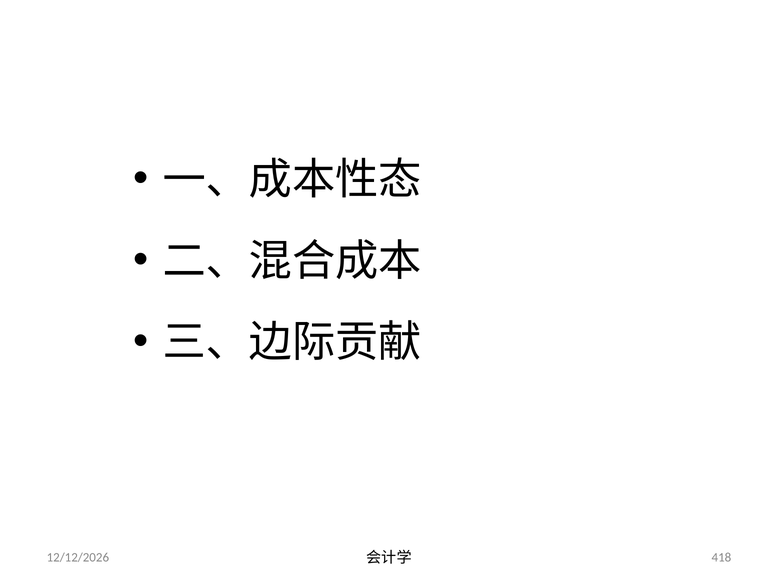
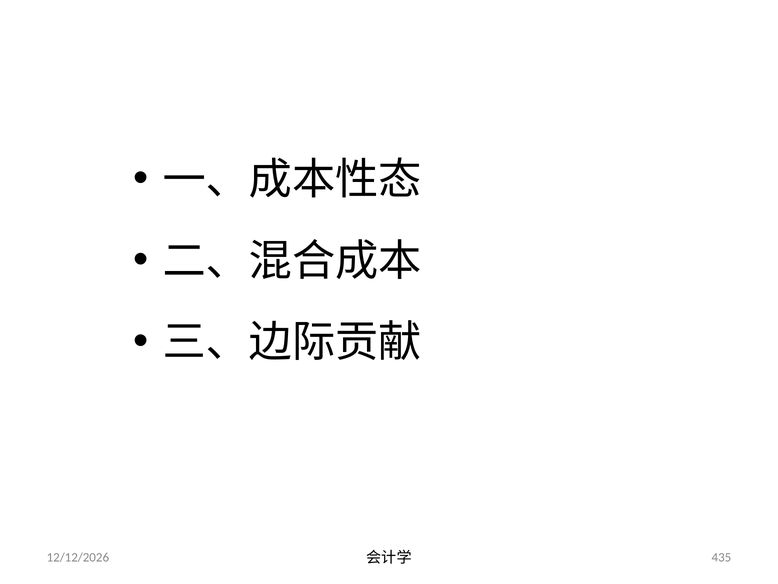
418: 418 -> 435
